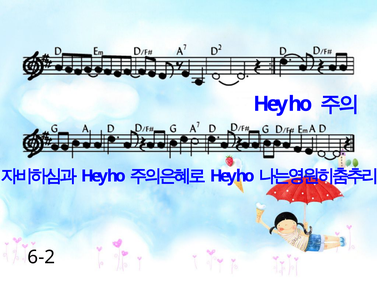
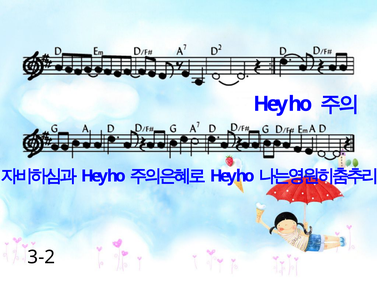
6-2: 6-2 -> 3-2
